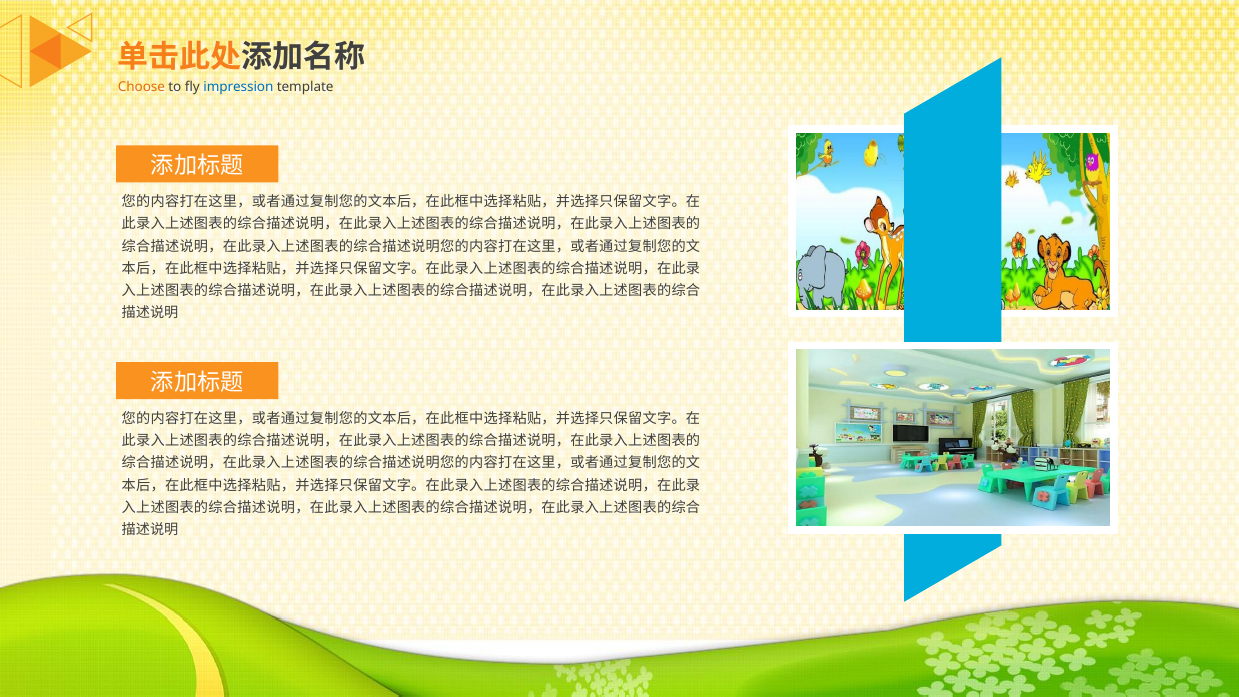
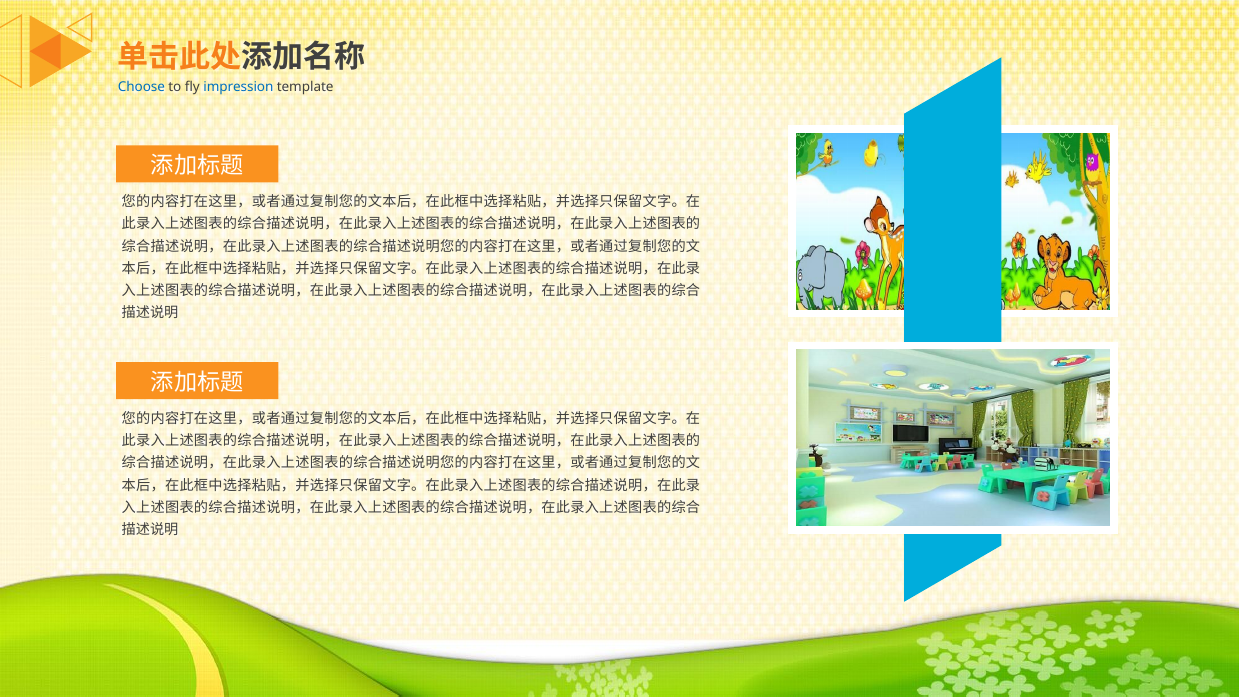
Choose colour: orange -> blue
